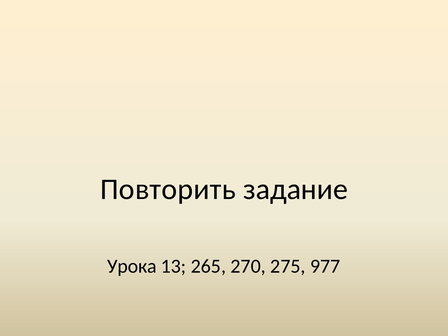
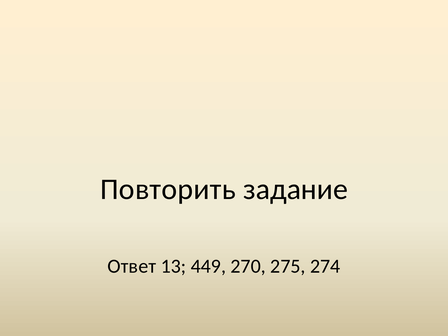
Урока: Урока -> Ответ
265: 265 -> 449
977: 977 -> 274
